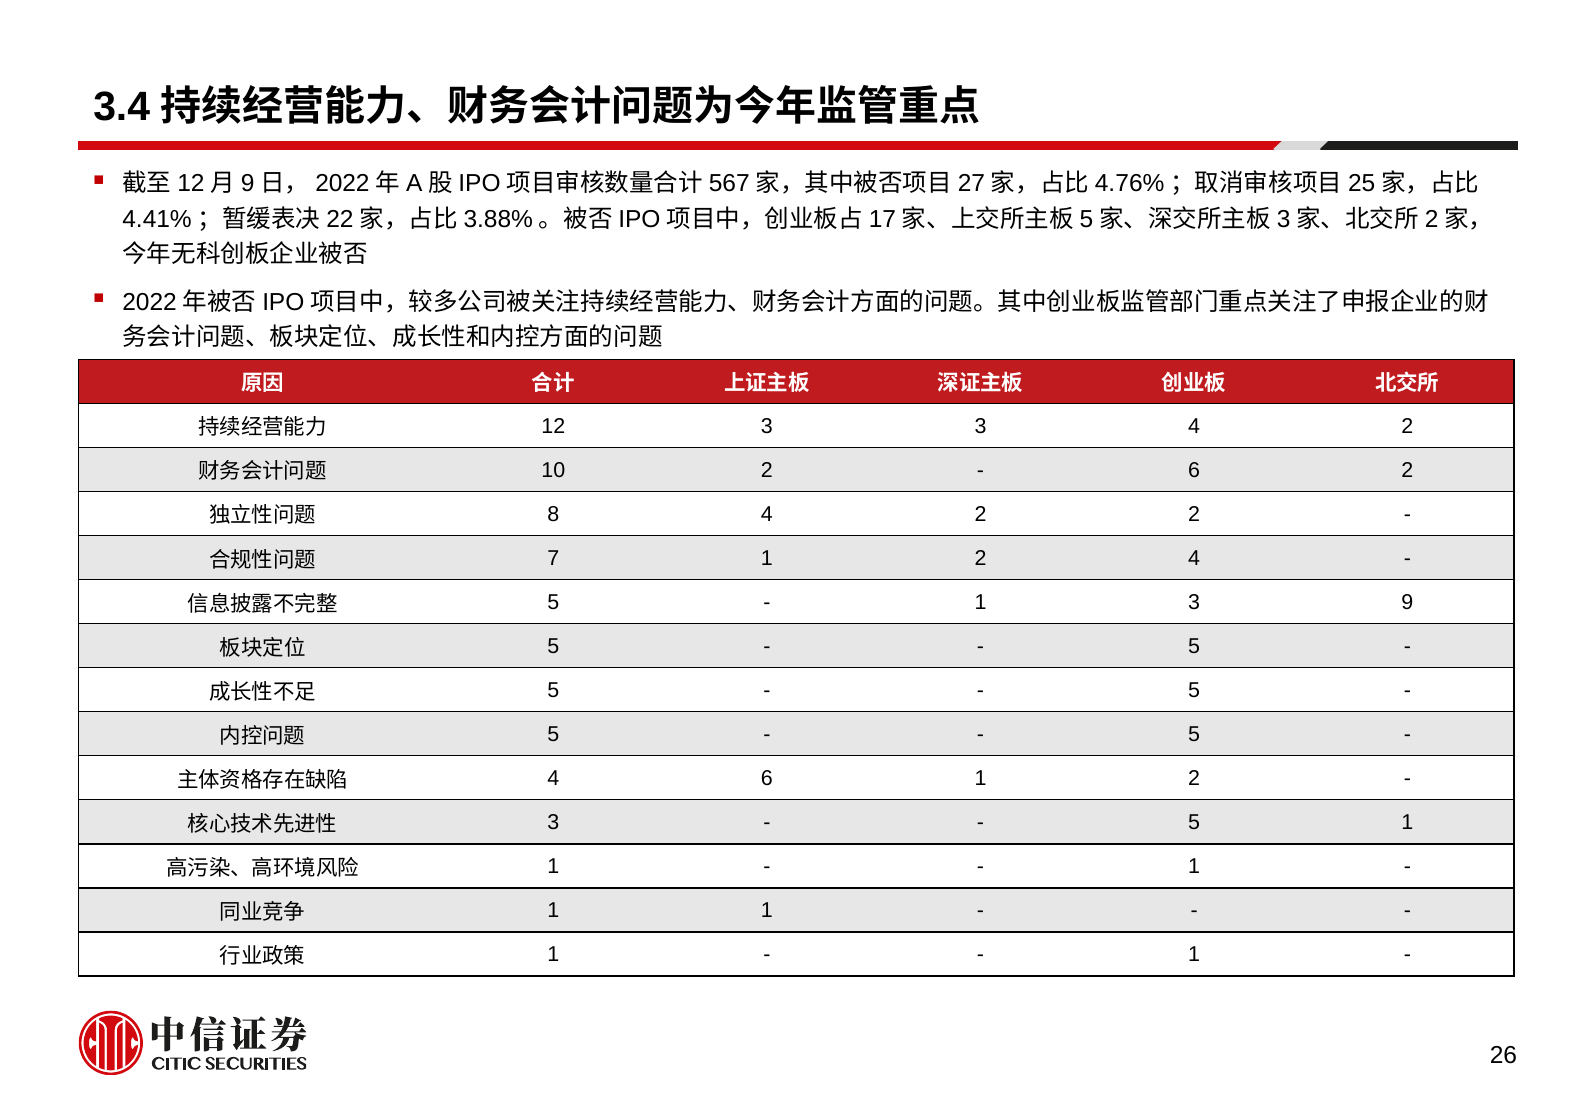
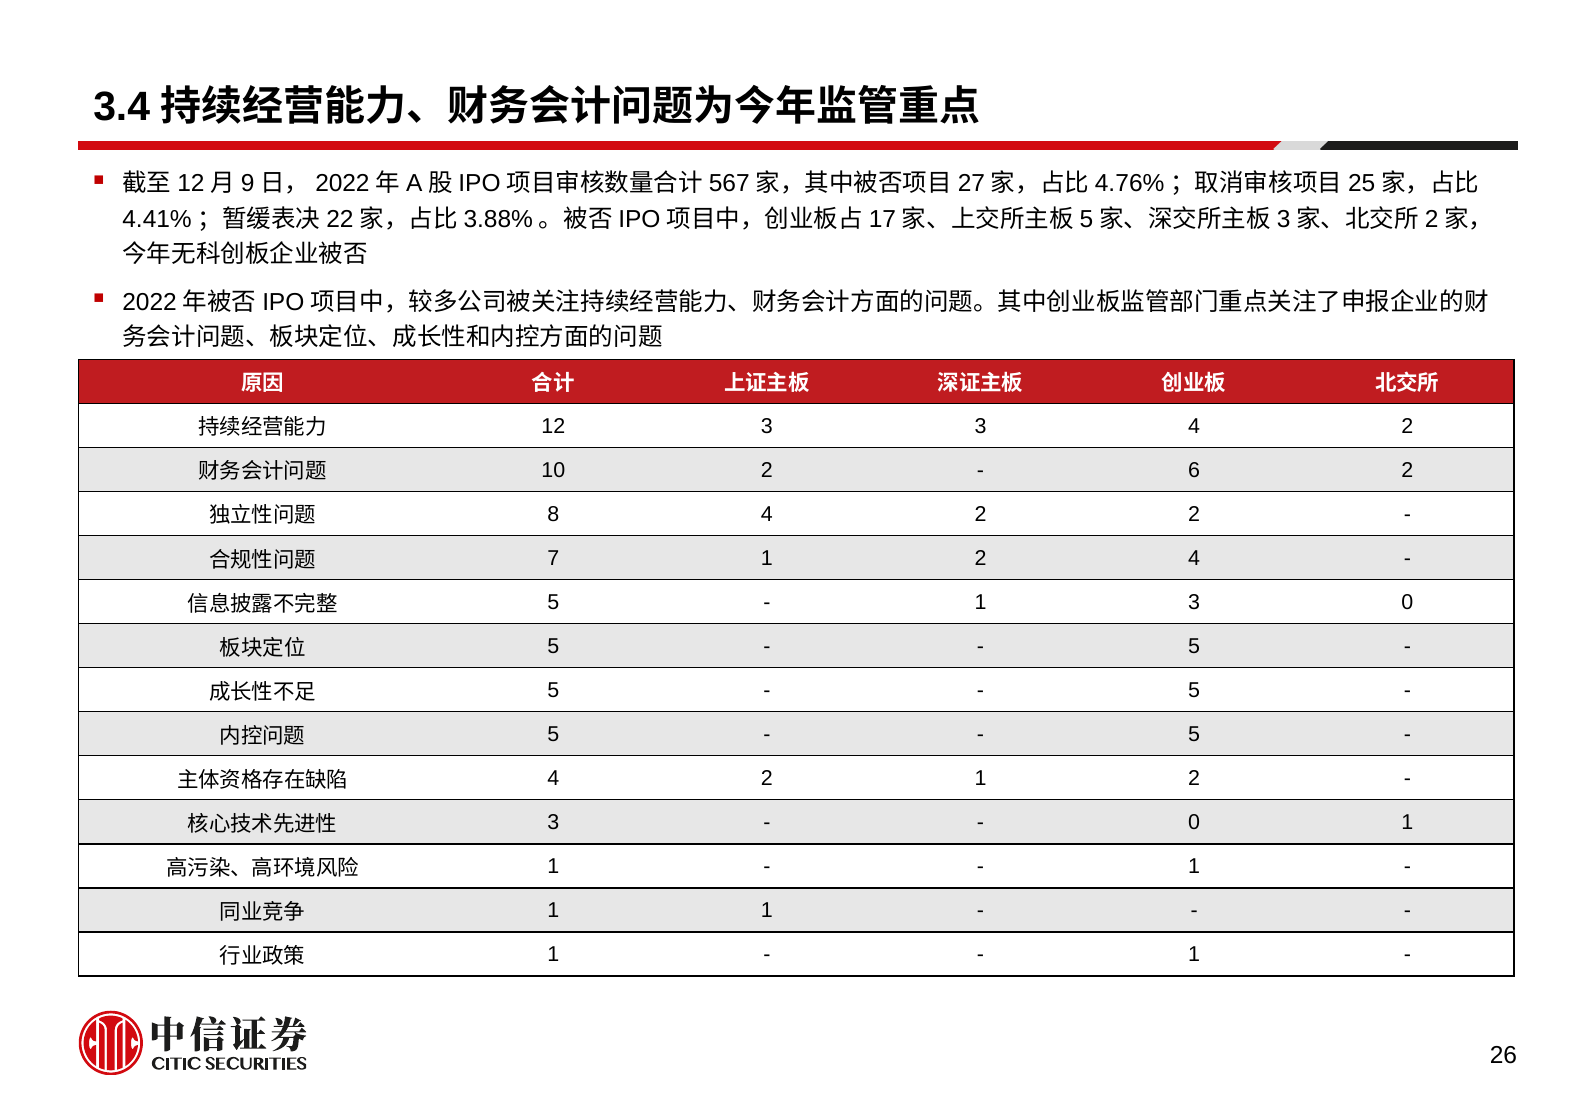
3 9: 9 -> 0
6 at (767, 778): 6 -> 2
5 at (1194, 822): 5 -> 0
